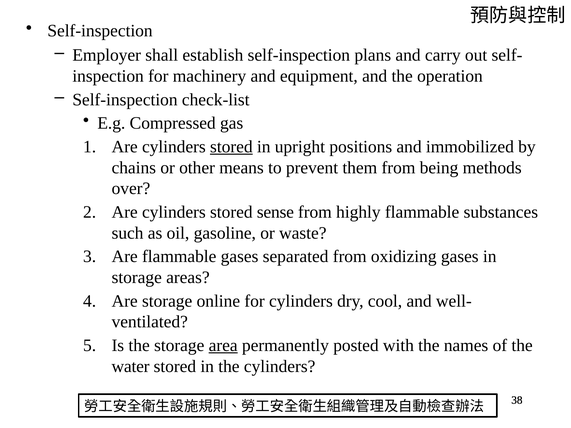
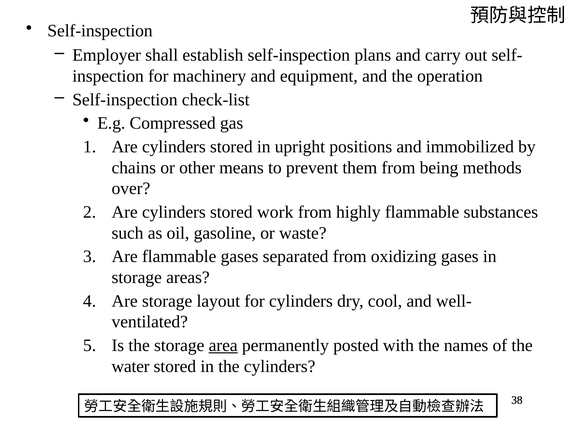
stored at (231, 147) underline: present -> none
sense: sense -> work
online: online -> layout
